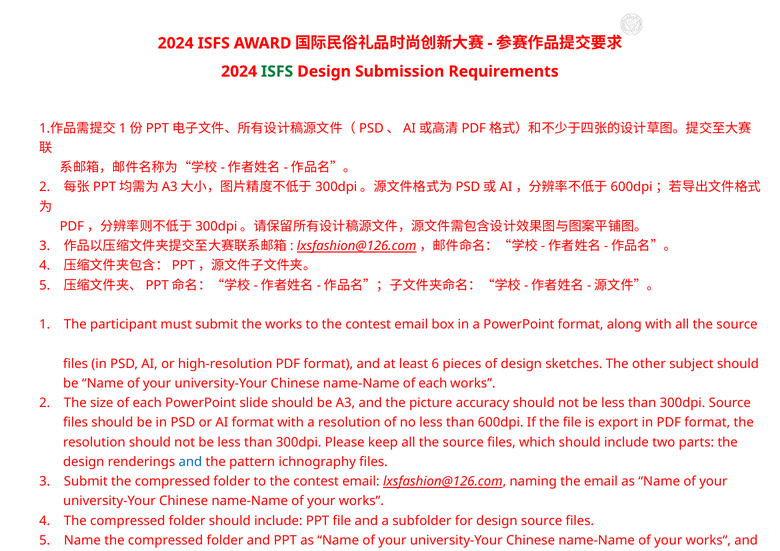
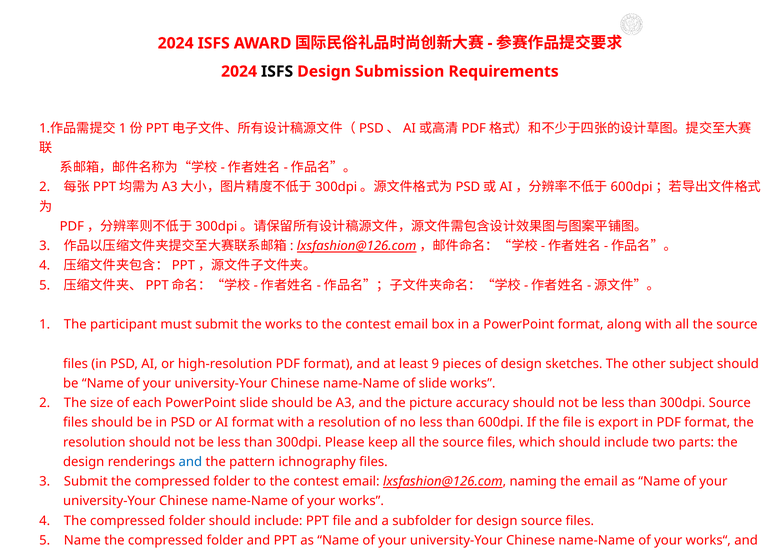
ISFS at (277, 72) colour: green -> black
6: 6 -> 9
name-Name of each: each -> slide
